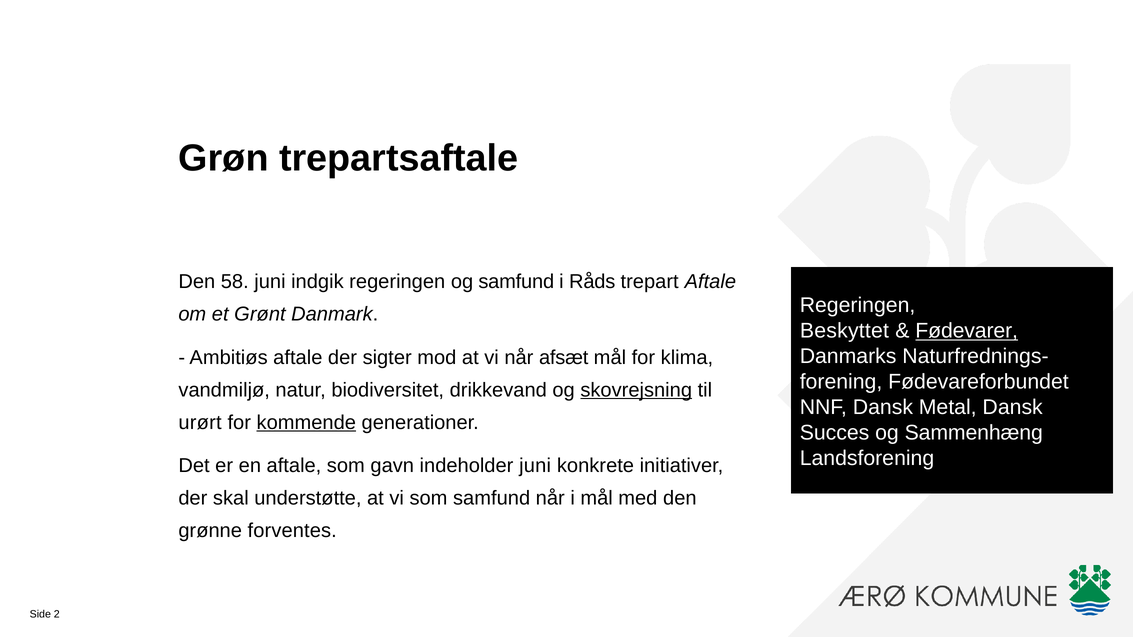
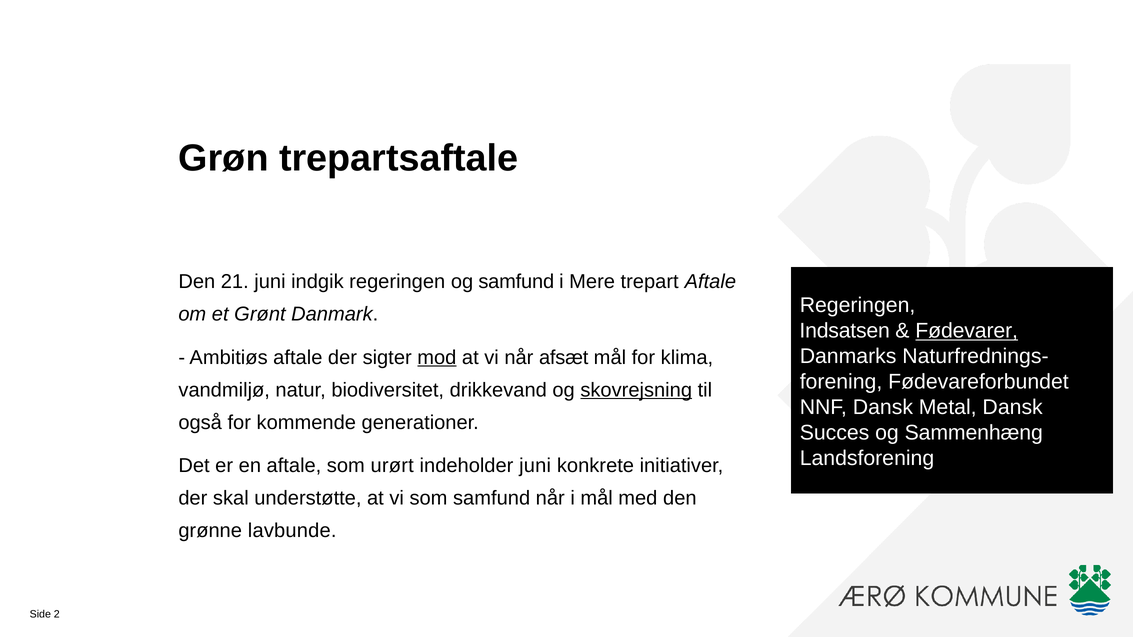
58: 58 -> 21
Råds: Råds -> Mere
Beskyttet: Beskyttet -> Indsatsen
mod underline: none -> present
urørt: urørt -> også
kommende underline: present -> none
gavn: gavn -> urørt
forventes: forventes -> lavbunde
